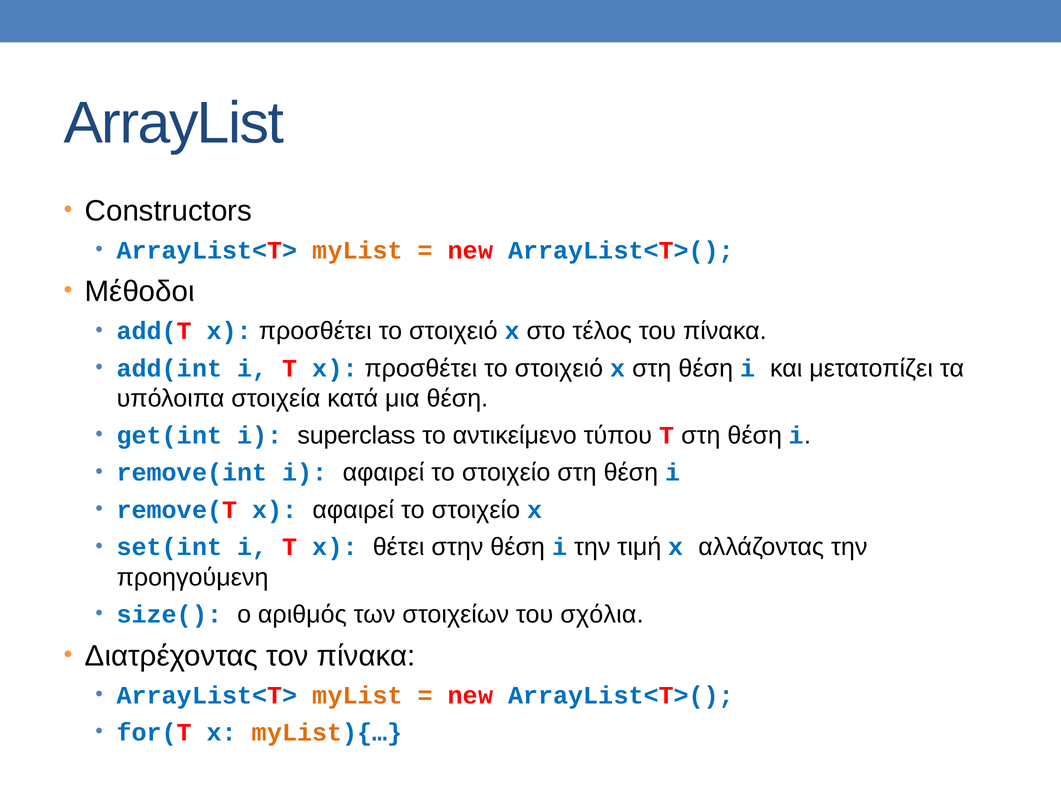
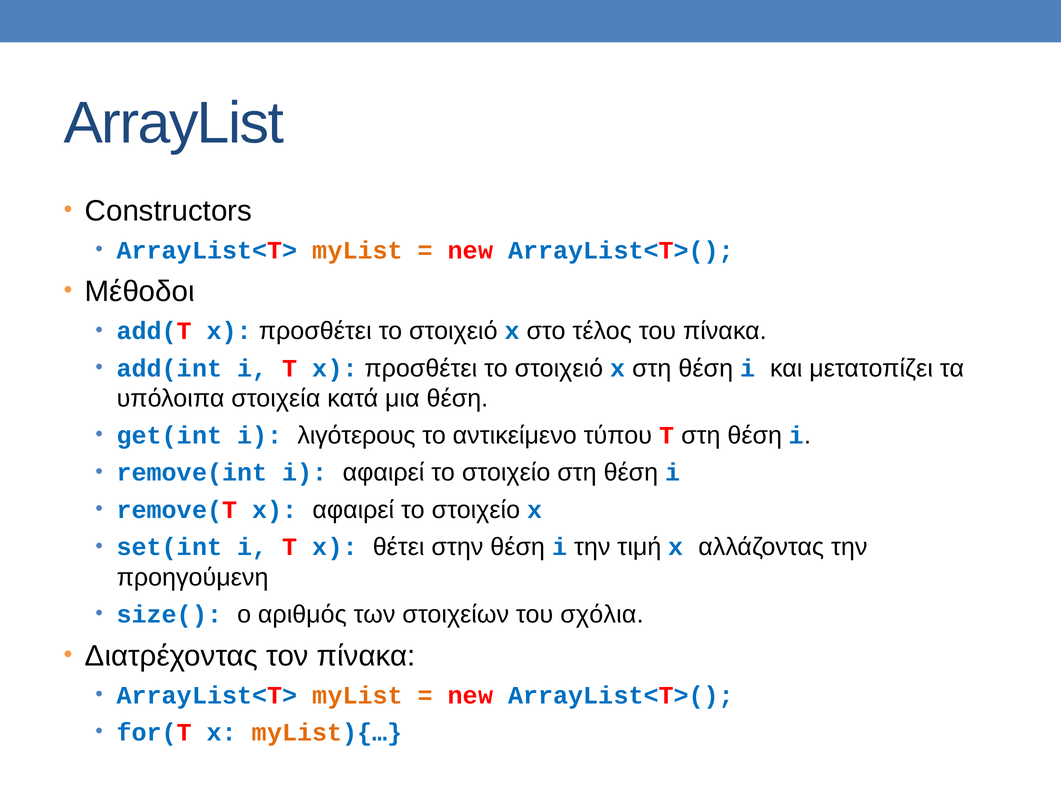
superclass: superclass -> λιγότερους
